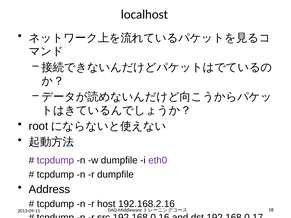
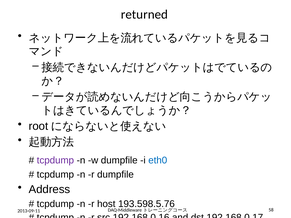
localhost: localhost -> returned
eth0 colour: purple -> blue
192.168.2.16: 192.168.2.16 -> 193.598.5.76
